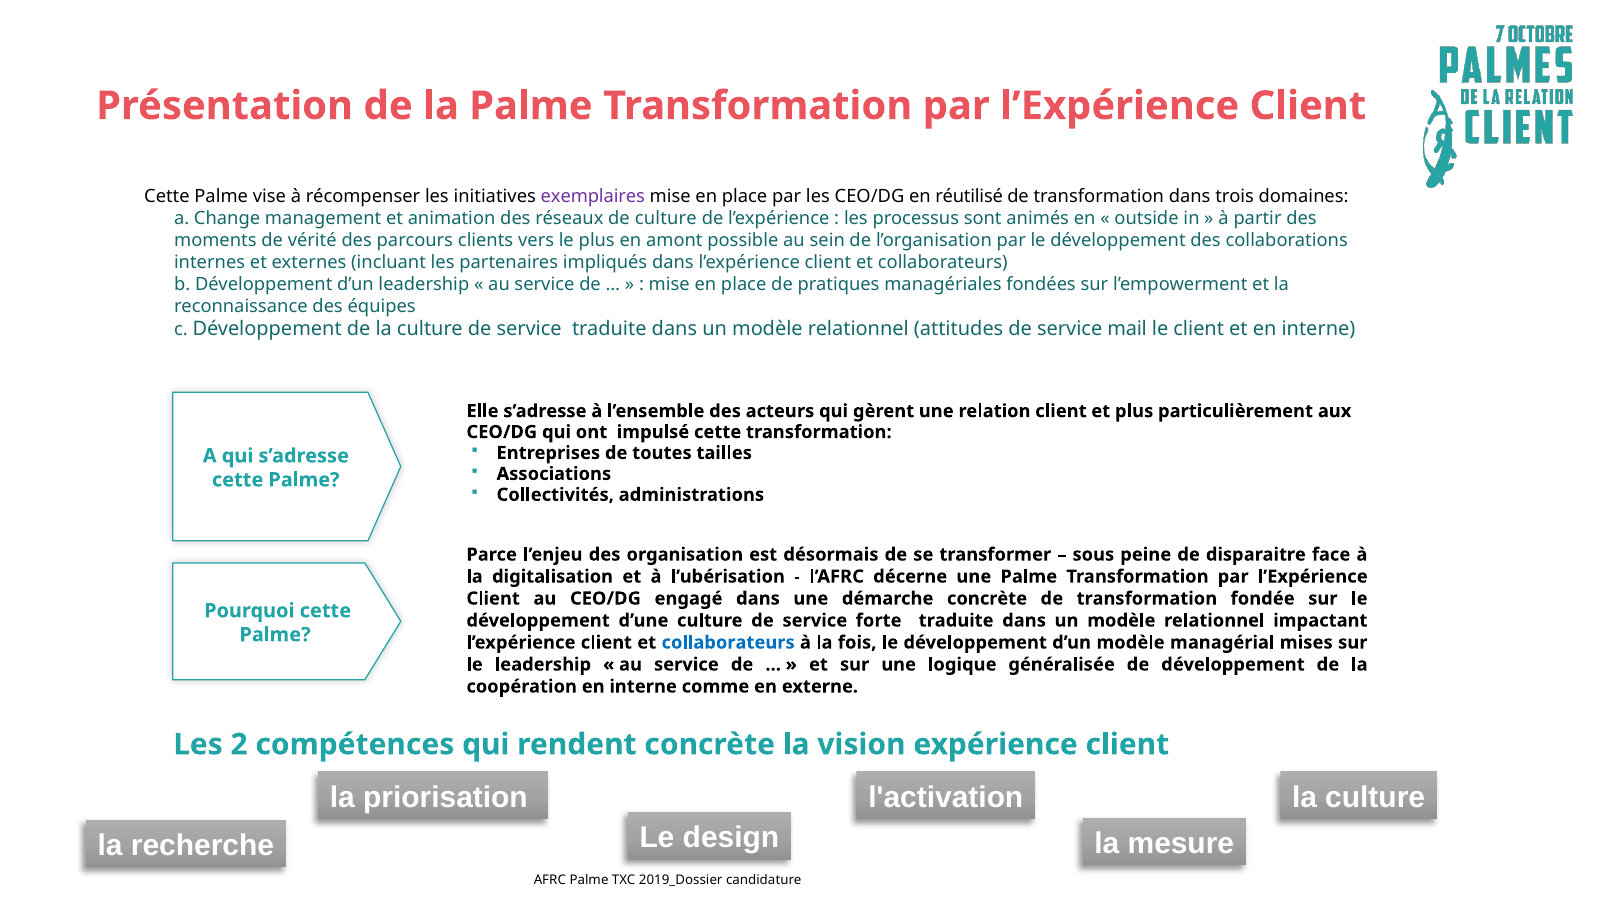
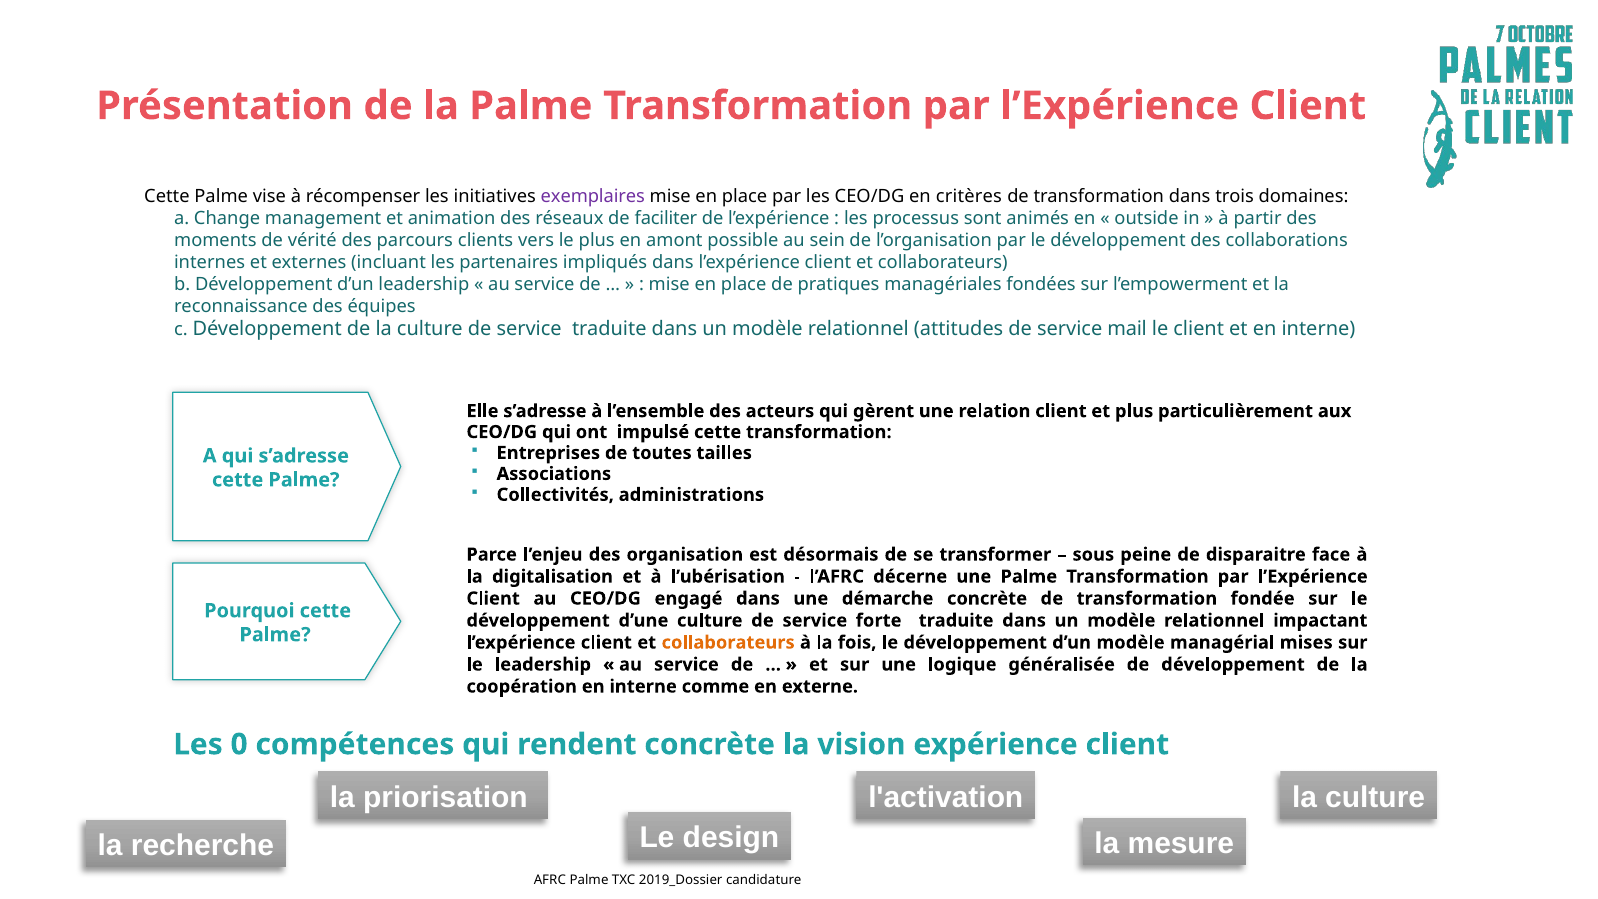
réutilisé: réutilisé -> critères
de culture: culture -> faciliter
collaborateurs at (728, 642) colour: blue -> orange
2: 2 -> 0
